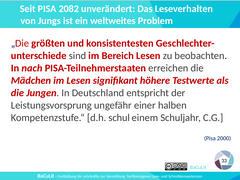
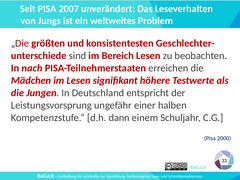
2082: 2082 -> 2007
schul: schul -> dann
